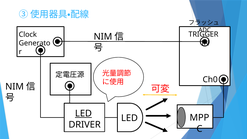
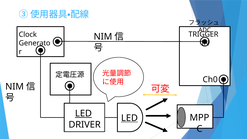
LED at (129, 118) underline: none -> present
